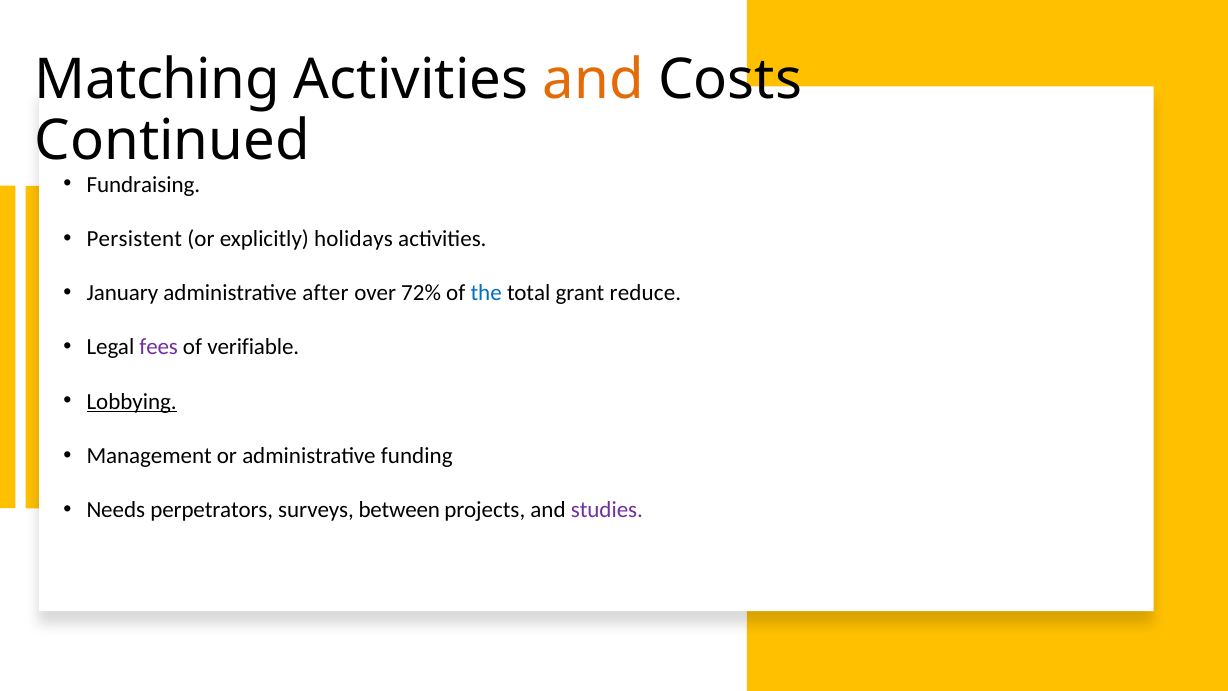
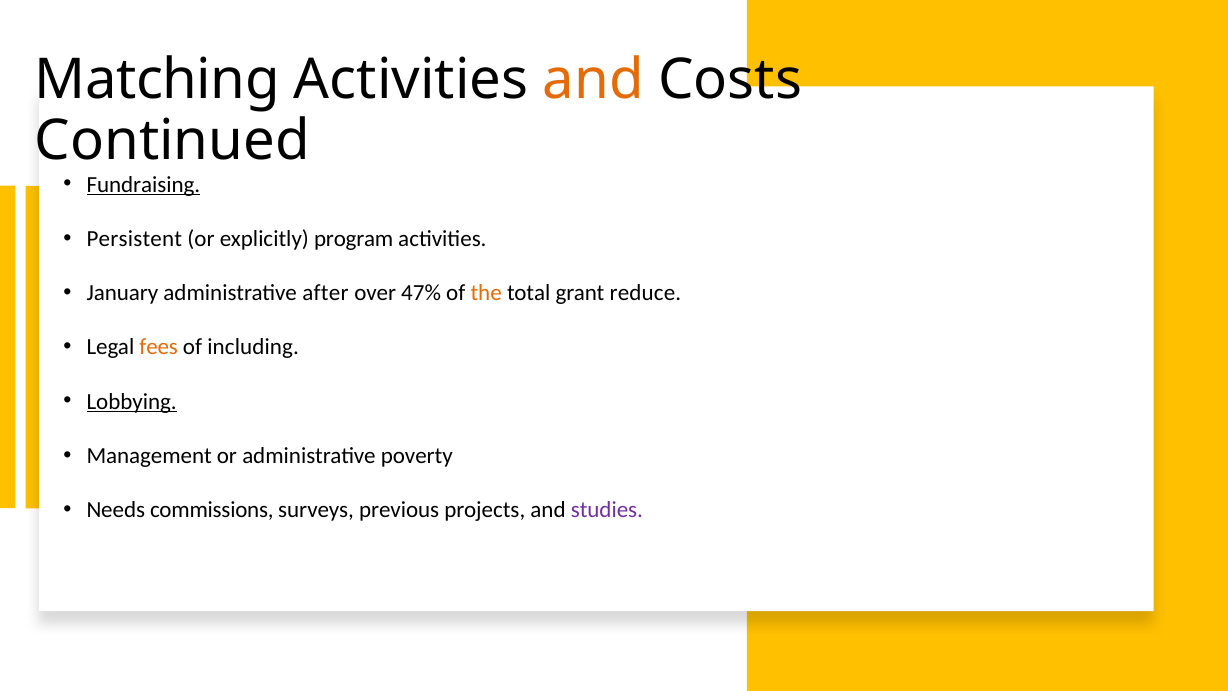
Fundraising underline: none -> present
holidays: holidays -> program
72%: 72% -> 47%
the colour: blue -> orange
fees colour: purple -> orange
verifiable: verifiable -> including
funding: funding -> poverty
perpetrators: perpetrators -> commissions
between: between -> previous
